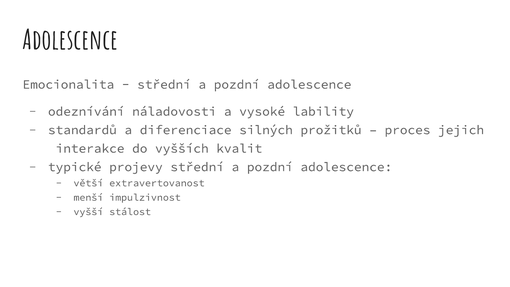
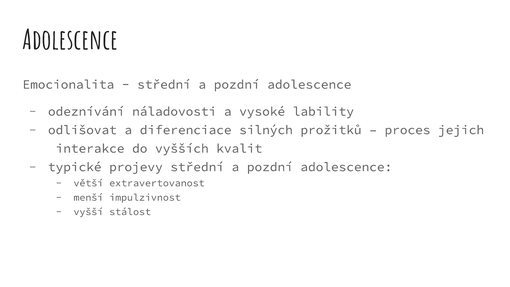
standardů: standardů -> odlišovat
